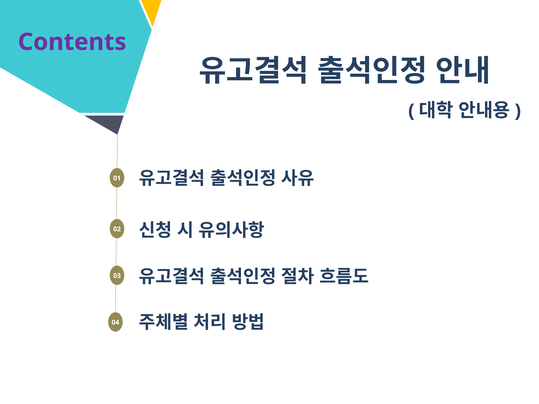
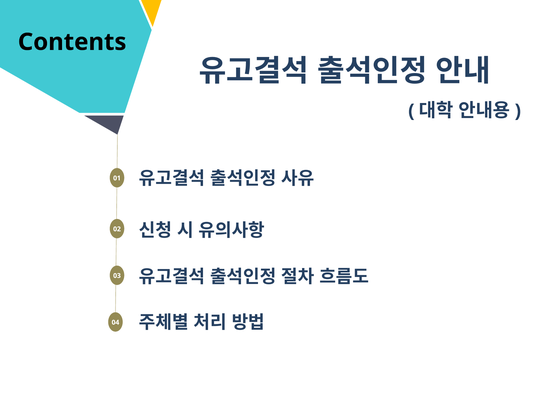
Contents colour: purple -> black
